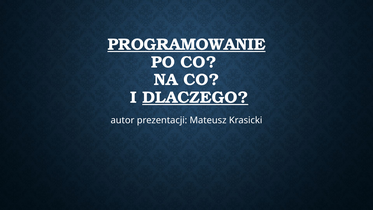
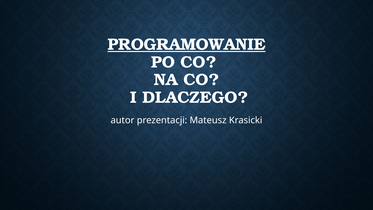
DLACZEGO underline: present -> none
